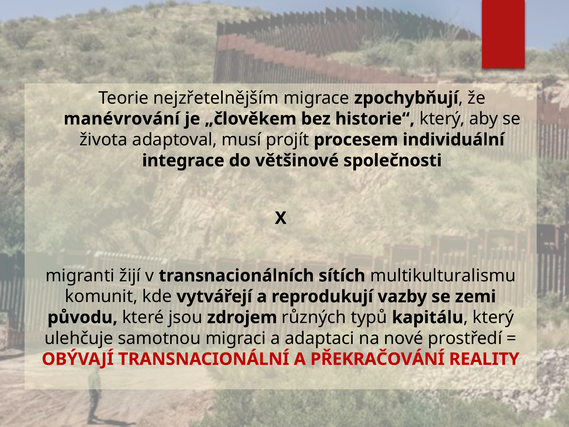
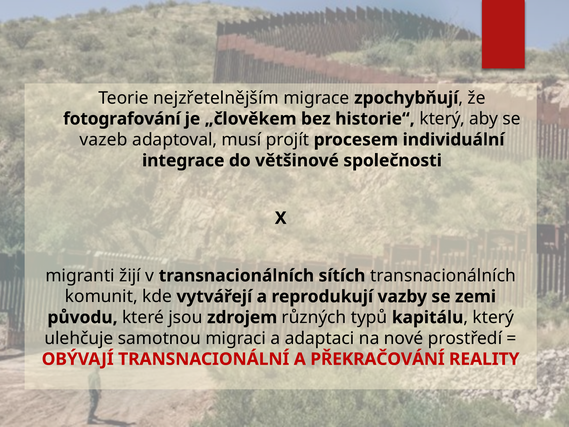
manévrování: manévrování -> fotografování
života: života -> vazeb
sítích multikulturalismu: multikulturalismu -> transnacionálních
